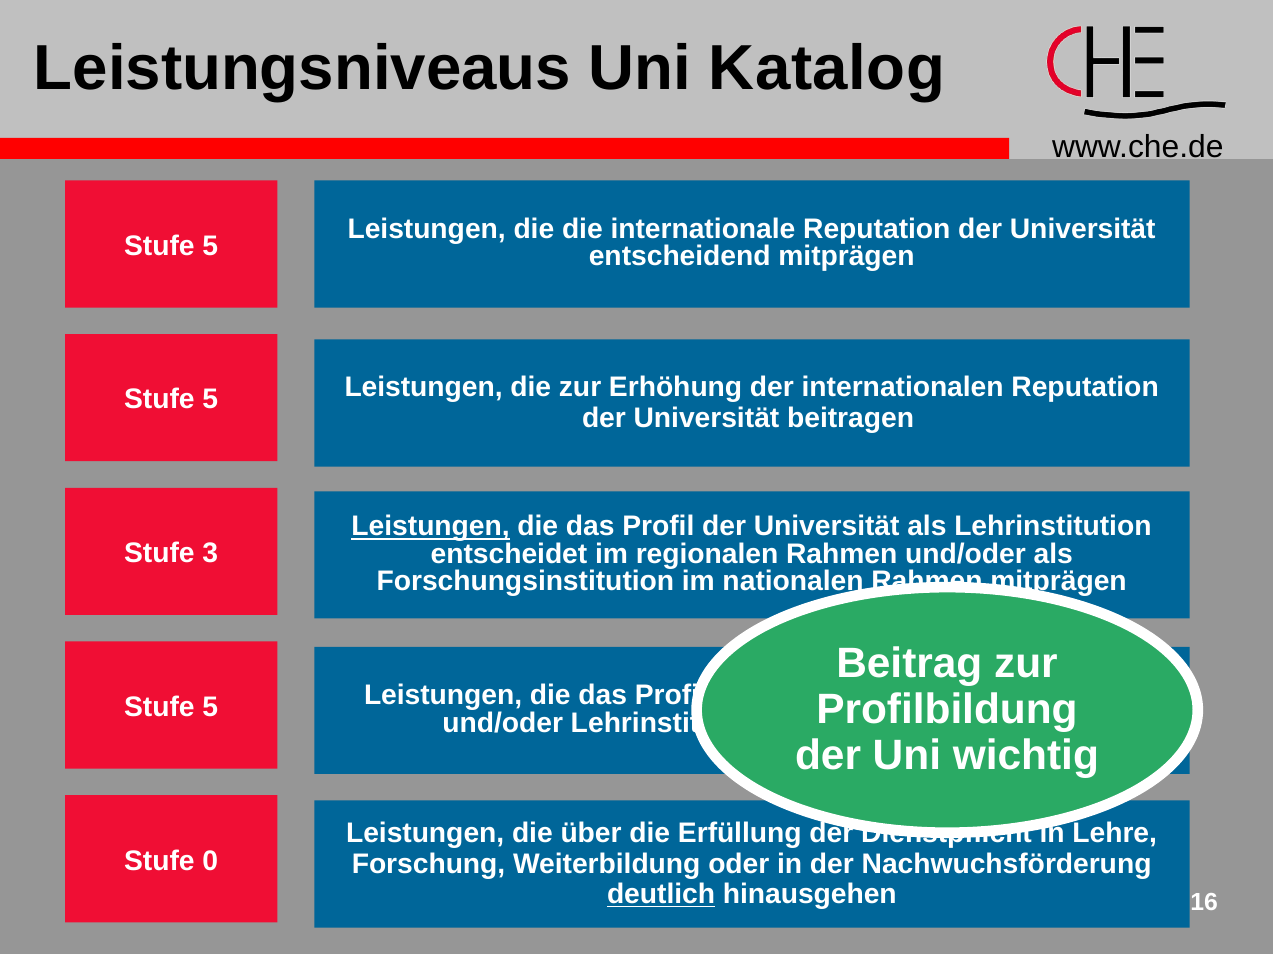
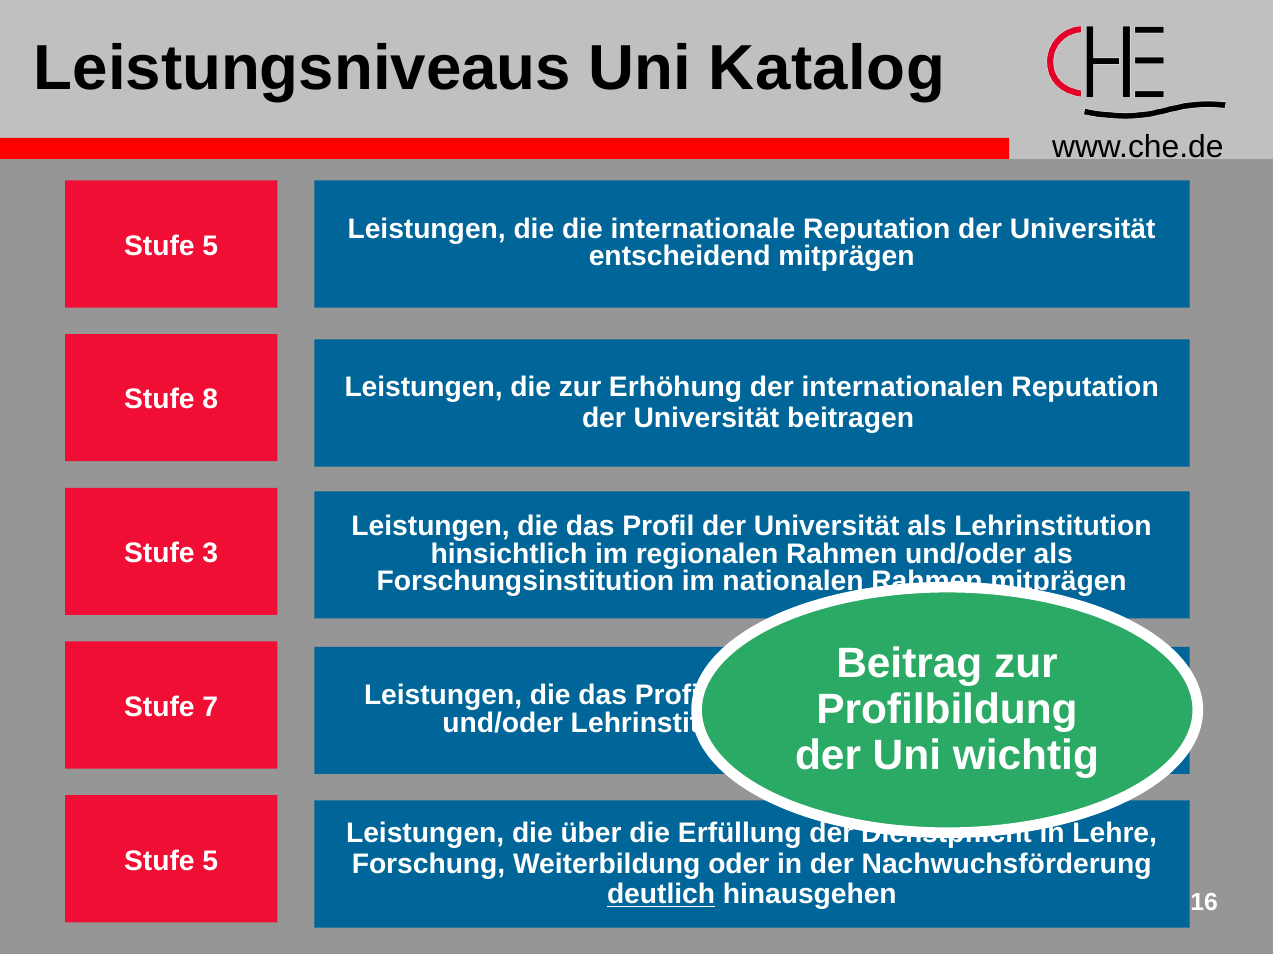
5 at (210, 400): 5 -> 8
Leistungen at (431, 527) underline: present -> none
entscheidet: entscheidet -> hinsichtlich
5 at (210, 708): 5 -> 7
0 at (210, 861): 0 -> 5
